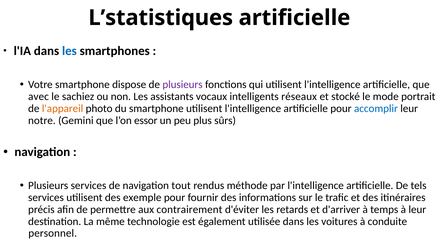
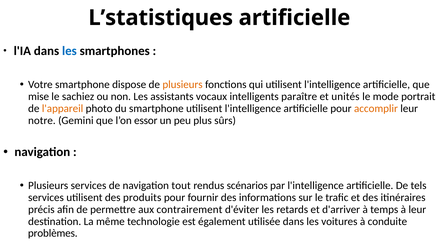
plusieurs at (183, 85) colour: purple -> orange
avec: avec -> mise
réseaux: réseaux -> paraître
stocké: stocké -> unités
accomplir colour: blue -> orange
méthode: méthode -> scénarios
exemple: exemple -> produits
personnel: personnel -> problèmes
